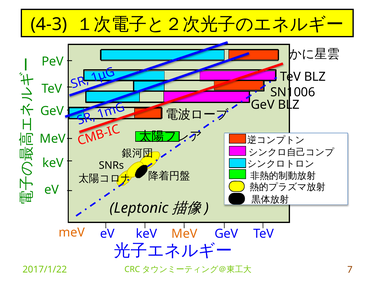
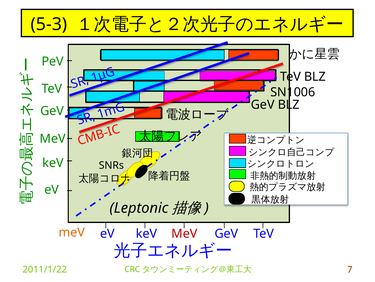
4-3: 4-3 -> 5-3
MeV at (184, 233) colour: orange -> red
2017/1/22: 2017/1/22 -> 2011/1/22
